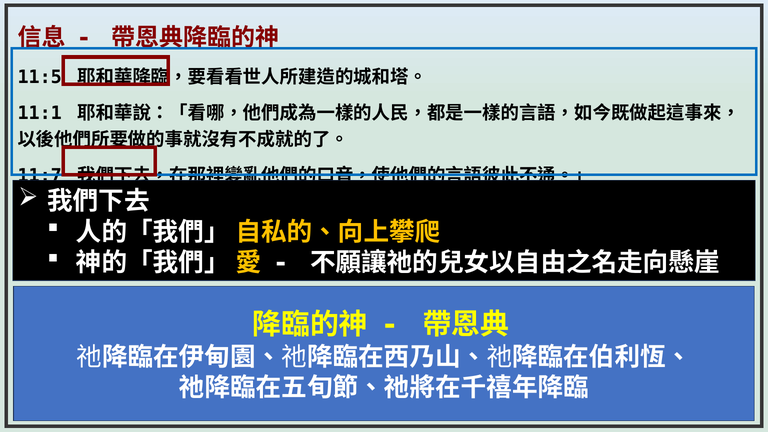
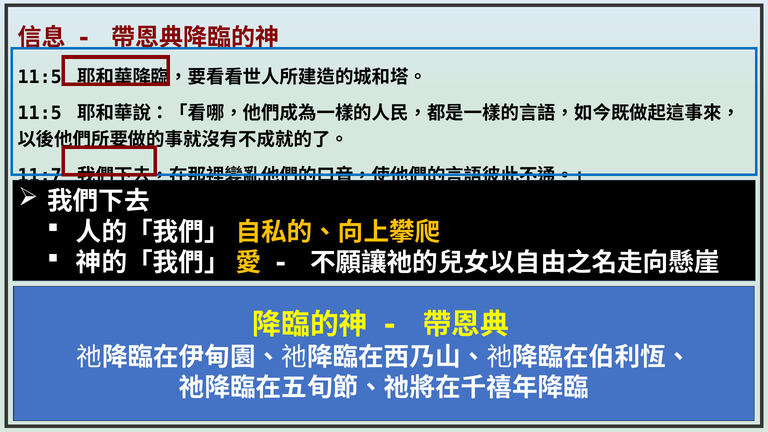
11:1 at (40, 113): 11:1 -> 11:5
